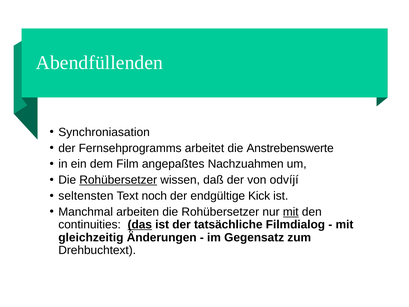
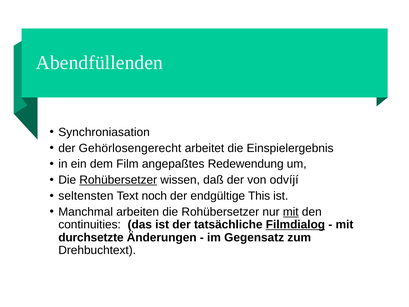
Fernsehprogramms: Fernsehprogramms -> Gehörlosengerecht
Anstrebenswerte: Anstrebenswerte -> Einspielergebnis
Nachzuahmen: Nachzuahmen -> Redewendung
Kick: Kick -> This
das underline: present -> none
Filmdialog underline: none -> present
gleichzeitig: gleichzeitig -> durchsetzte
